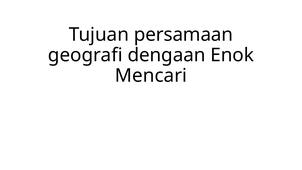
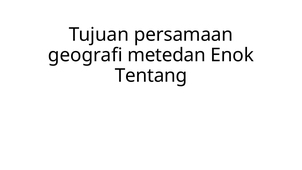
dengaan: dengaan -> metedan
Mencari: Mencari -> Tentang
